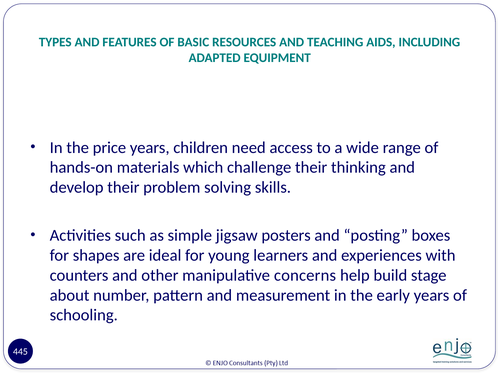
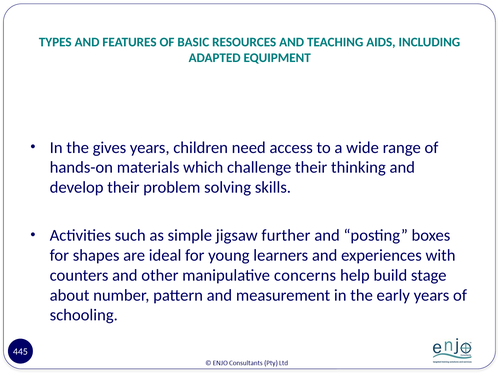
price: price -> gives
posters: posters -> further
